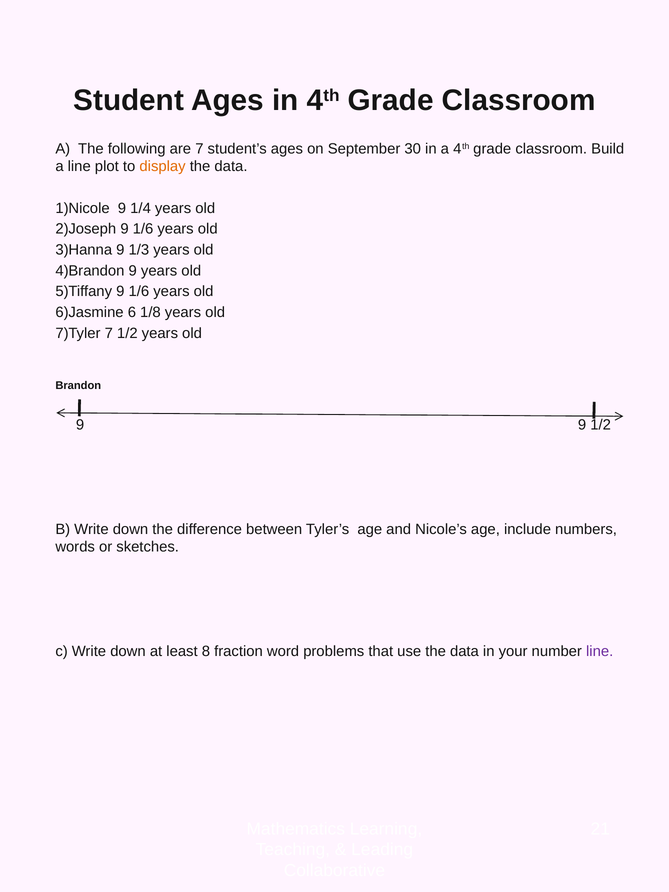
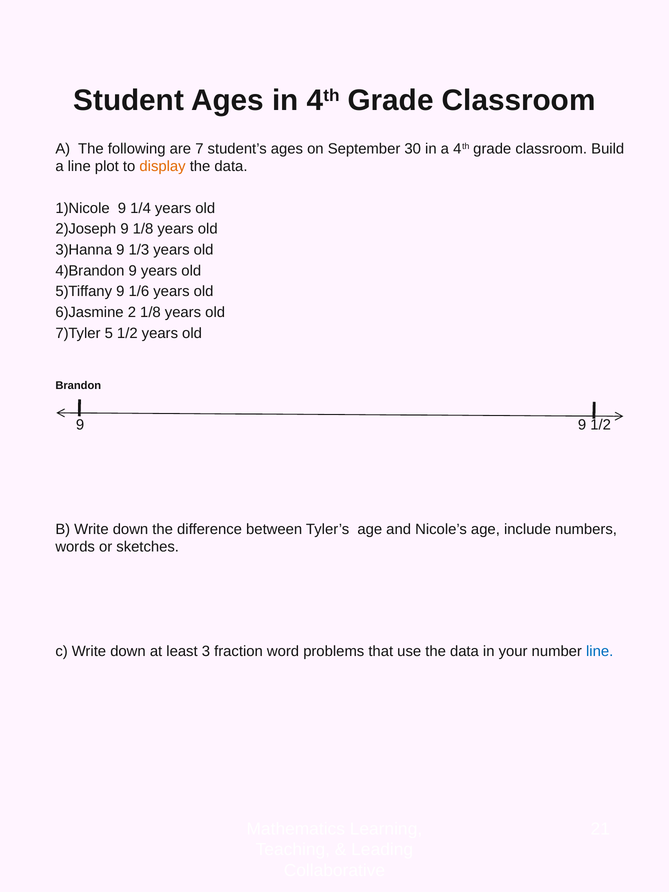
1/6 at (143, 229): 1/6 -> 1/8
6: 6 -> 2
7 at (109, 333): 7 -> 5
8: 8 -> 3
line at (600, 651) colour: purple -> blue
